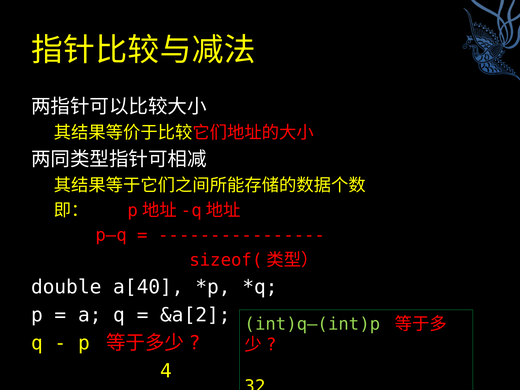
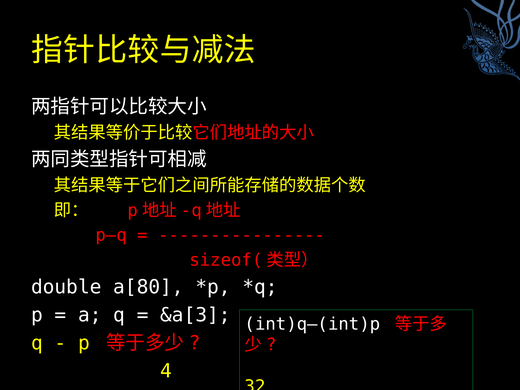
a[40: a[40 -> a[80
&a[2: &a[2 -> &a[3
int)q–(int)p colour: light green -> white
